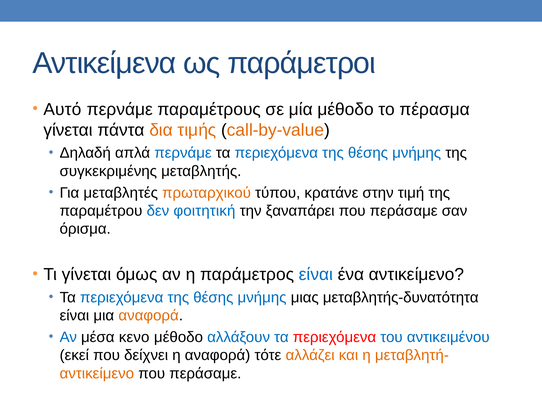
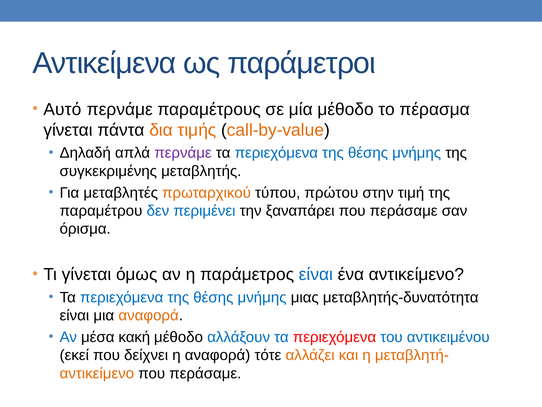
περνάμε at (183, 153) colour: blue -> purple
κρατάνε: κρατάνε -> πρώτου
φοιτητική: φοιτητική -> περιμένει
κενο: κενο -> κακή
